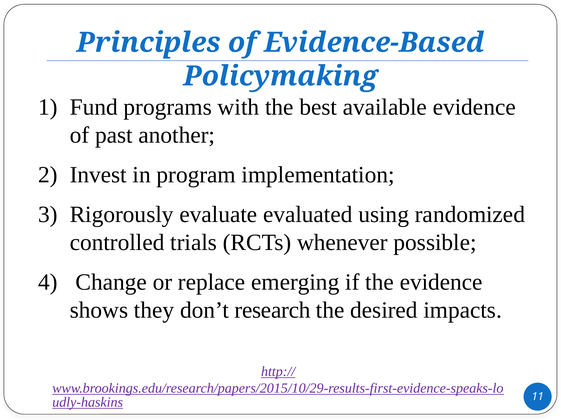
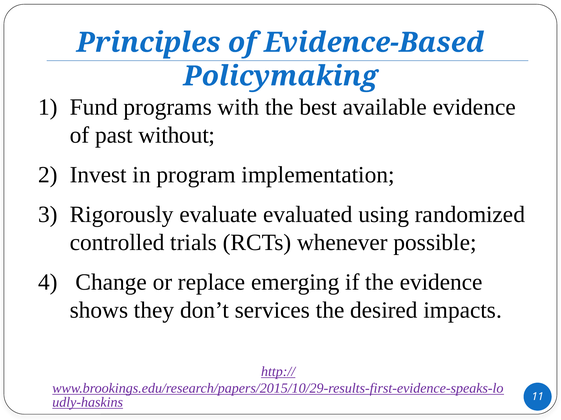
another: another -> without
research: research -> services
